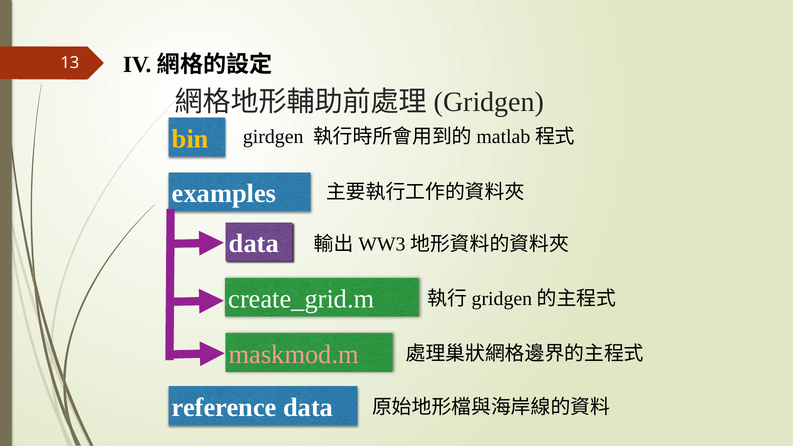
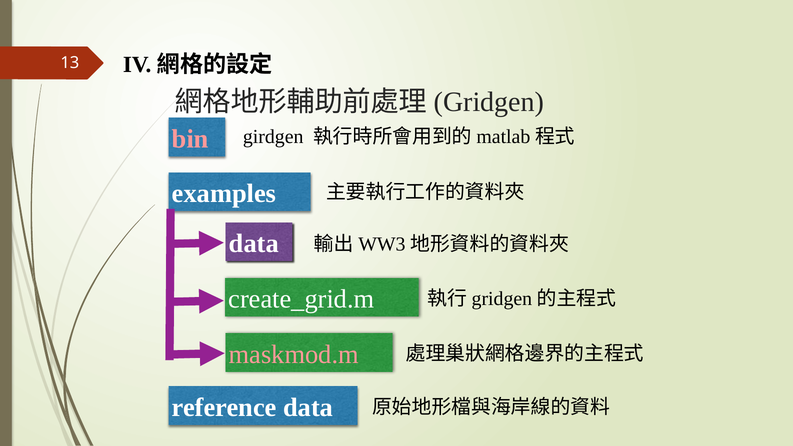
bin colour: yellow -> pink
